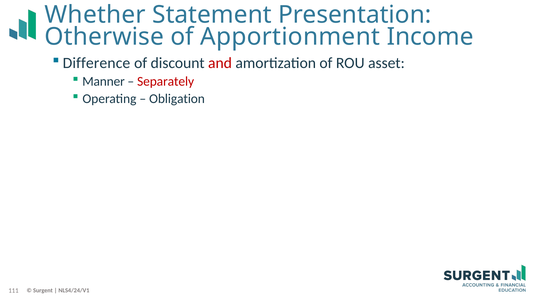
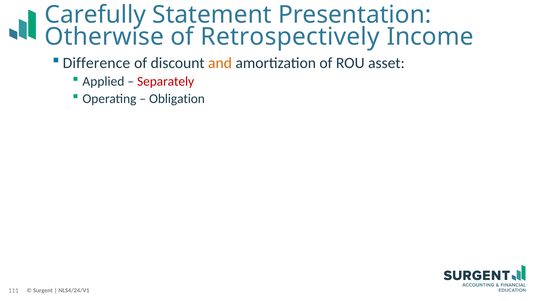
Whether: Whether -> Carefully
Apportionment: Apportionment -> Retrospectively
and colour: red -> orange
Manner: Manner -> Applied
